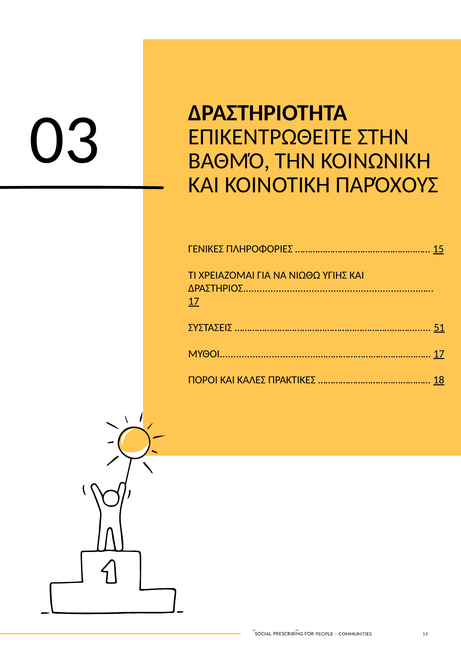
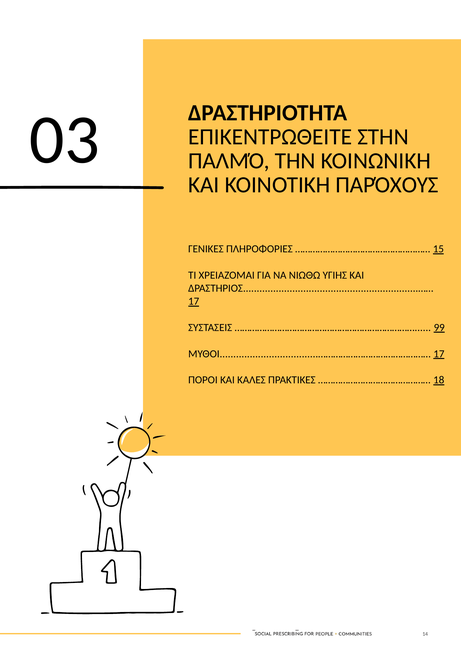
ΒΑΘΜΌ: ΒΑΘΜΌ -> ΠΑΛΜΌ
51: 51 -> 99
